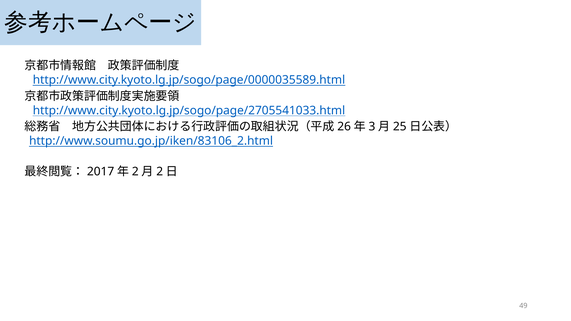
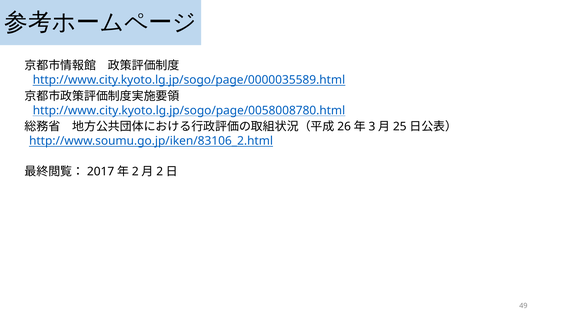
http://www.city.kyoto.lg.jp/sogo/page/2705541033.html: http://www.city.kyoto.lg.jp/sogo/page/2705541033.html -> http://www.city.kyoto.lg.jp/sogo/page/0058008780.html
